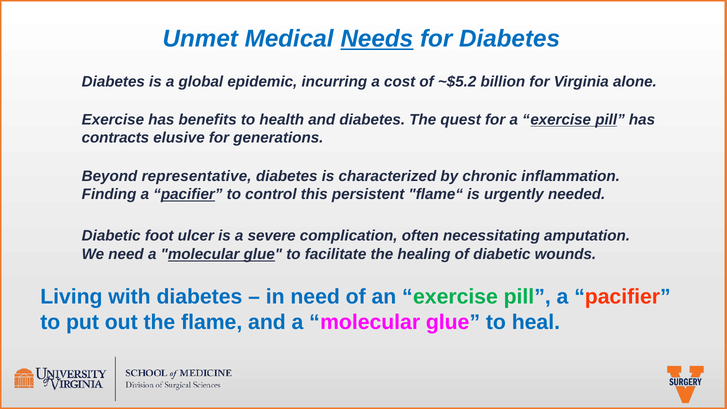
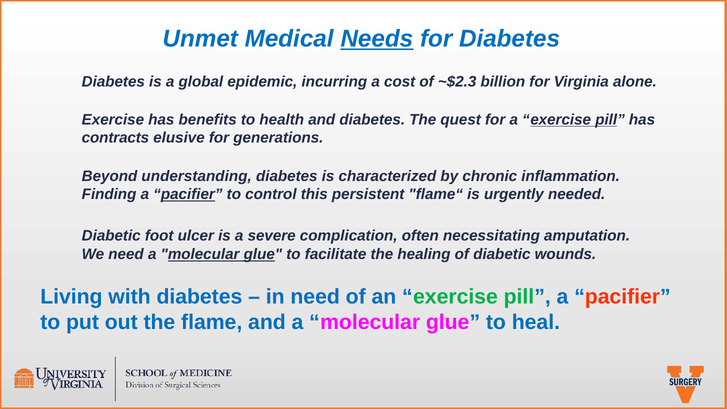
~$5.2: ~$5.2 -> ~$2.3
representative: representative -> understanding
